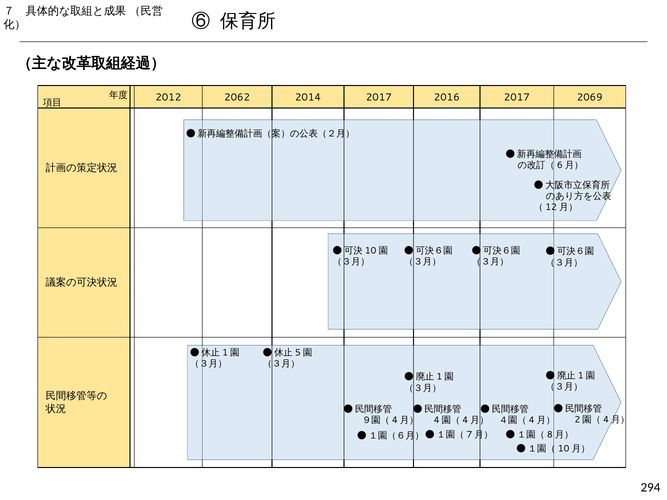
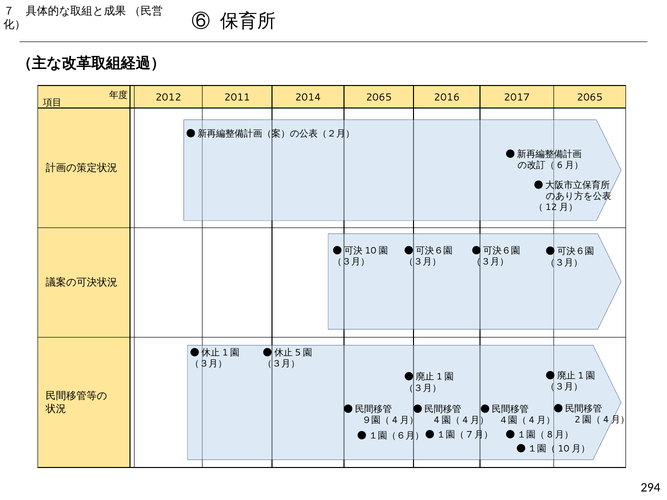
2062: 2062 -> 2011
2014 2017: 2017 -> 2065
2017 2069: 2069 -> 2065
